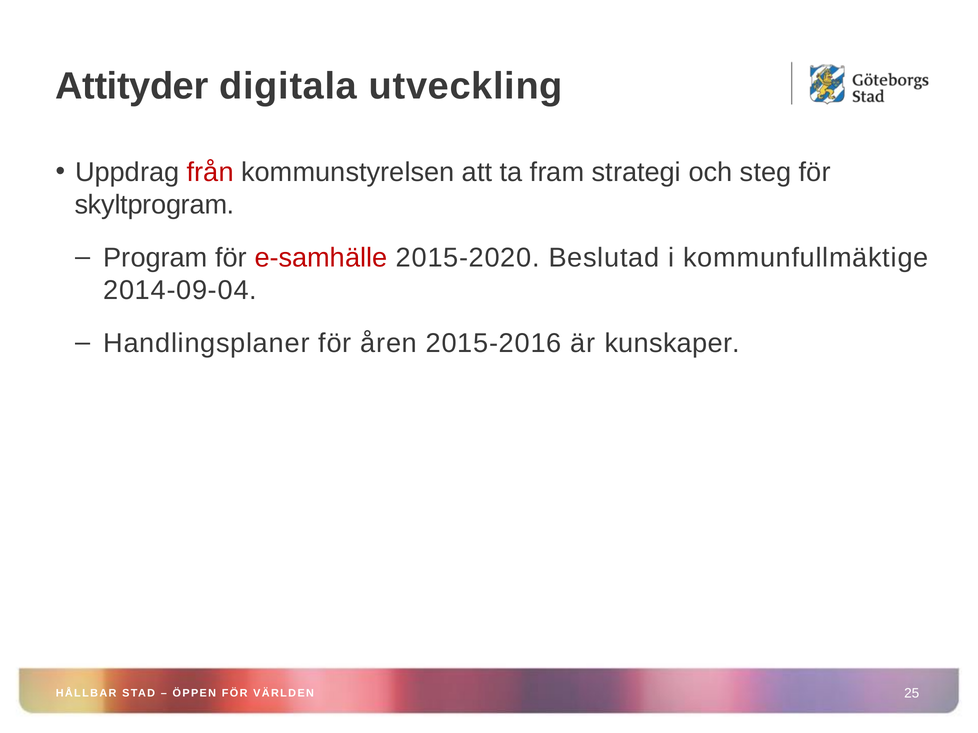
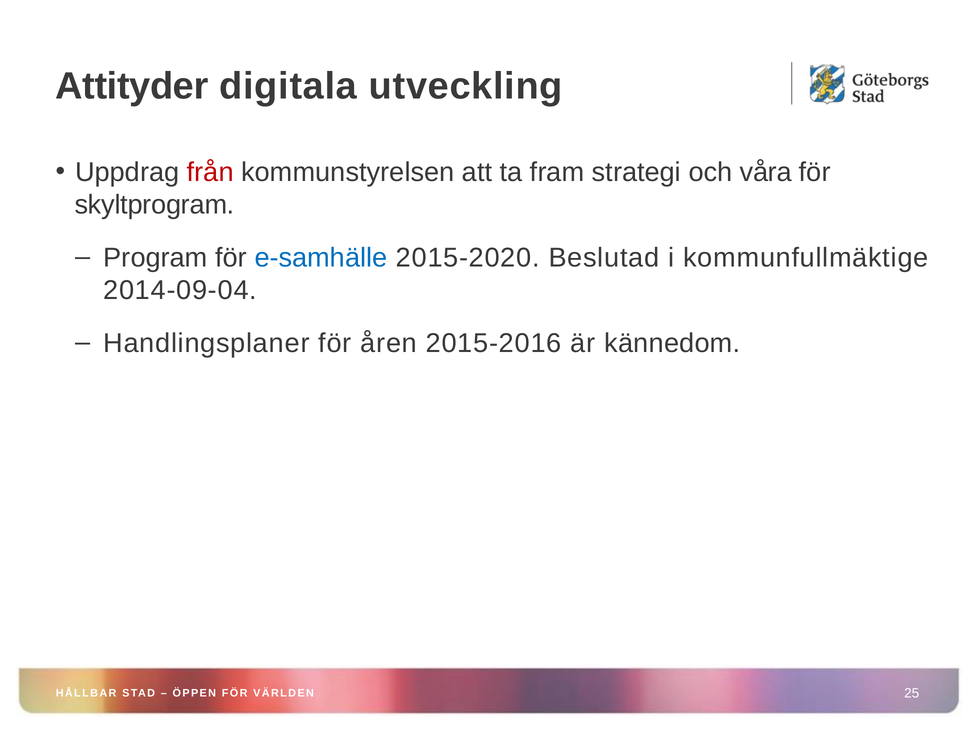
steg: steg -> våra
e-samhälle colour: red -> blue
kunskaper: kunskaper -> kännedom
